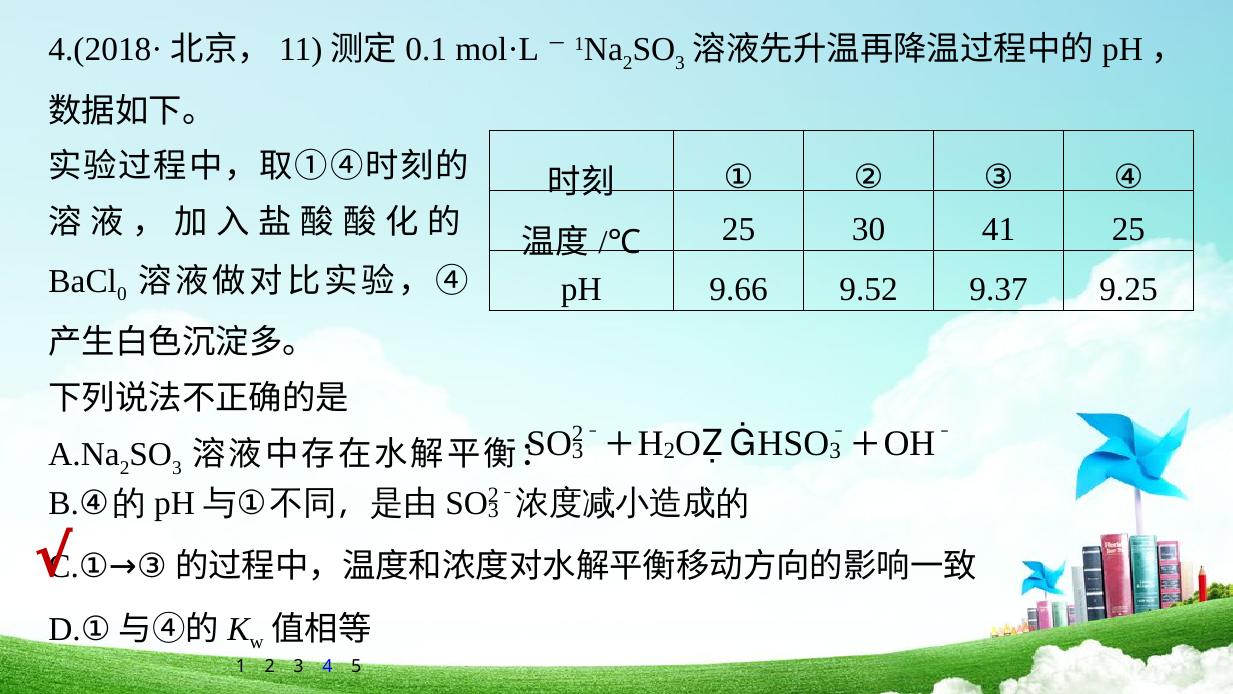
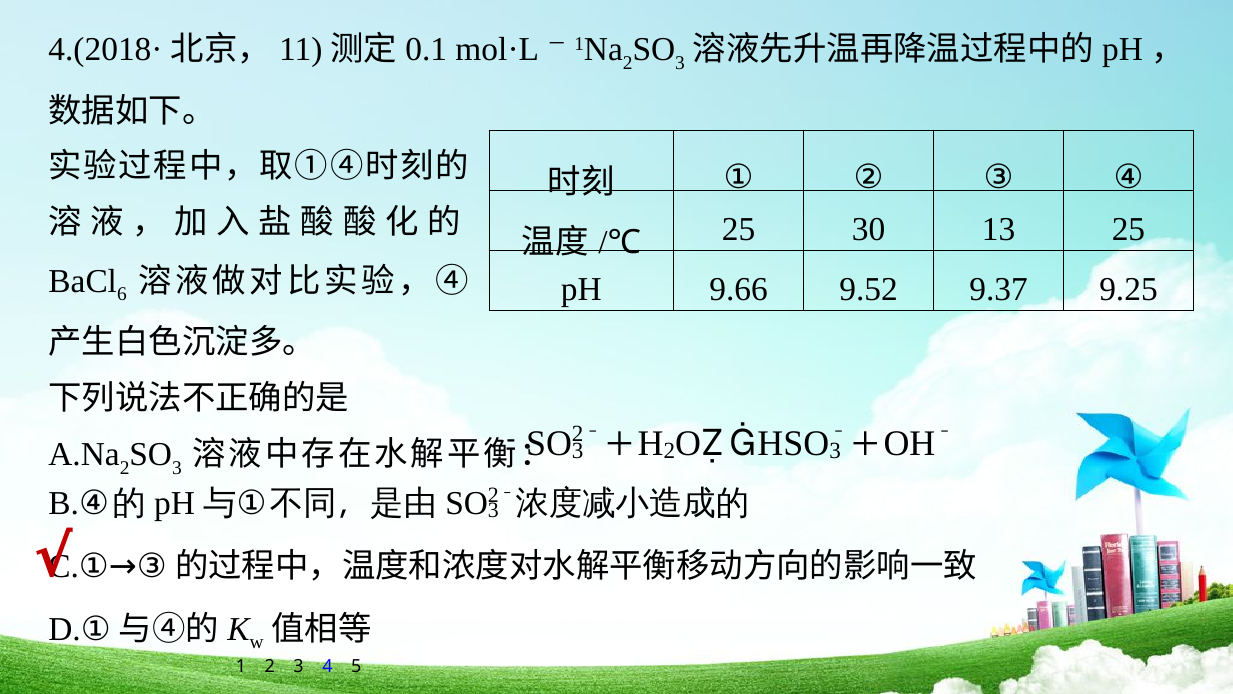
41: 41 -> 13
0: 0 -> 6
